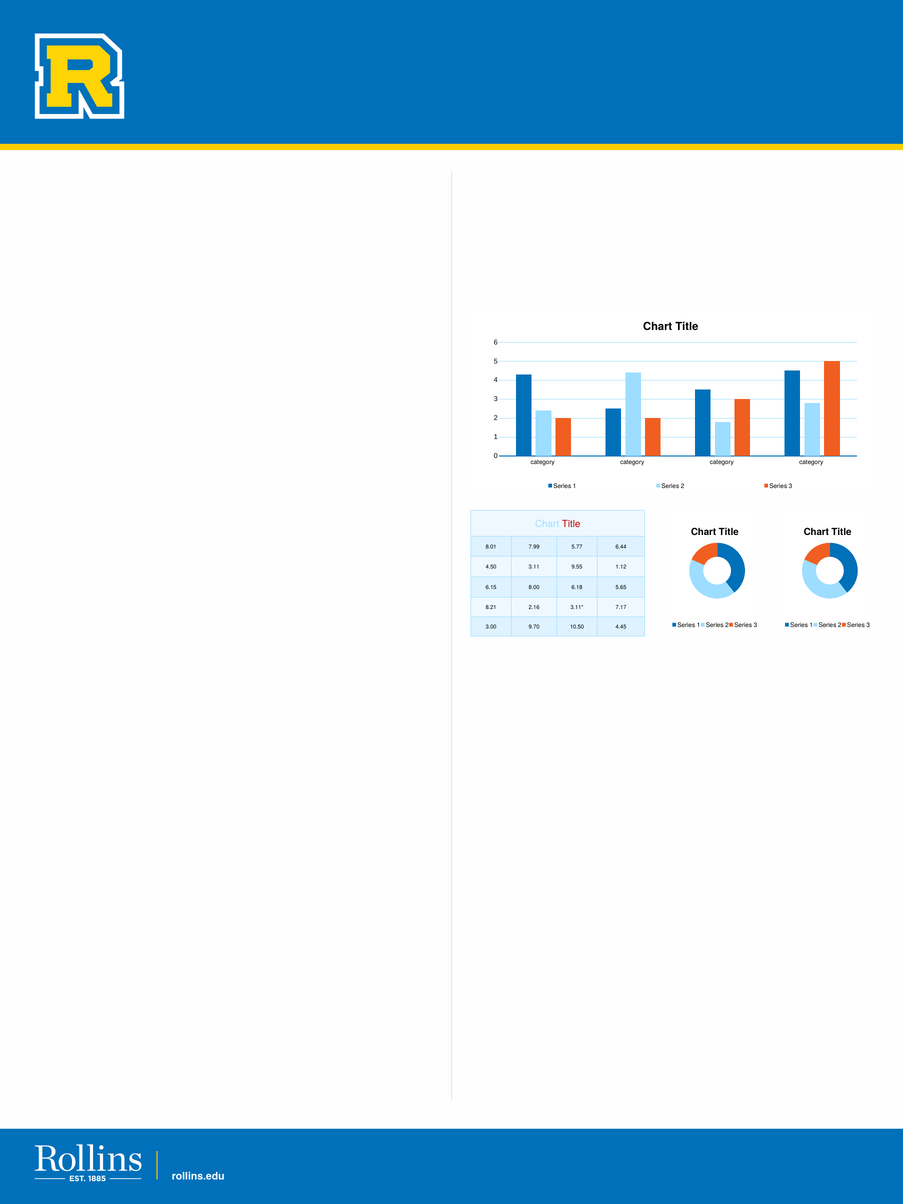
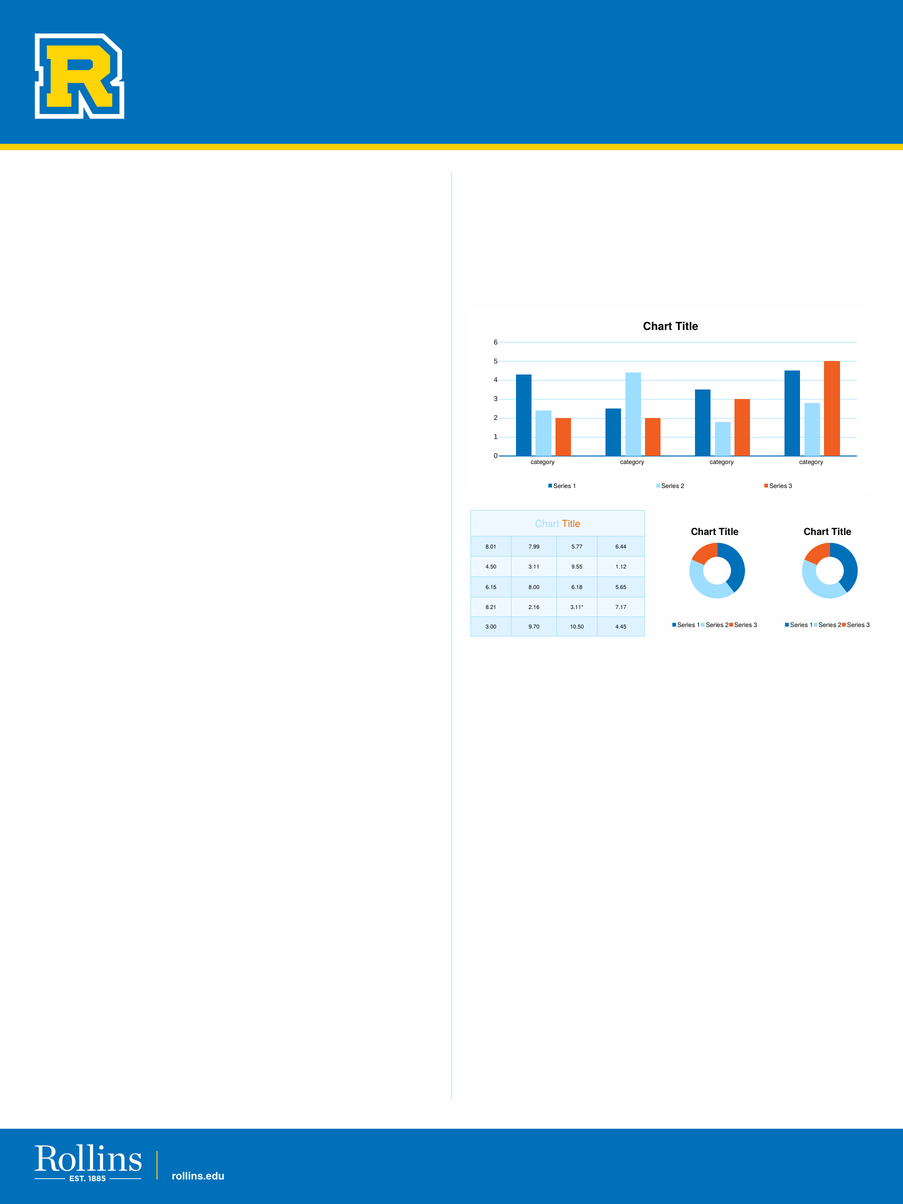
Title at (571, 524) colour: red -> orange
